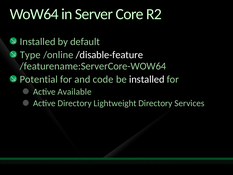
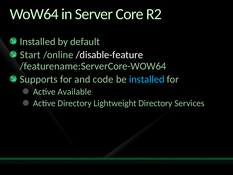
Type: Type -> Start
Potential: Potential -> Supports
installed at (147, 79) colour: white -> light blue
